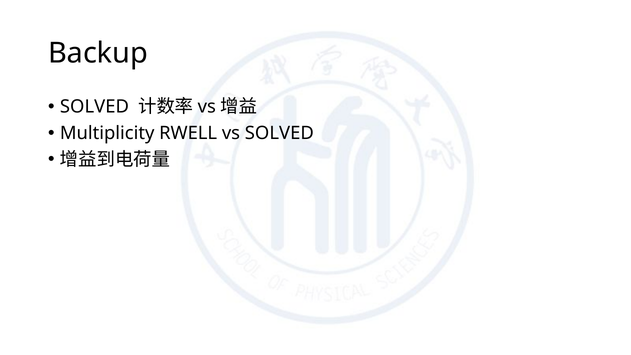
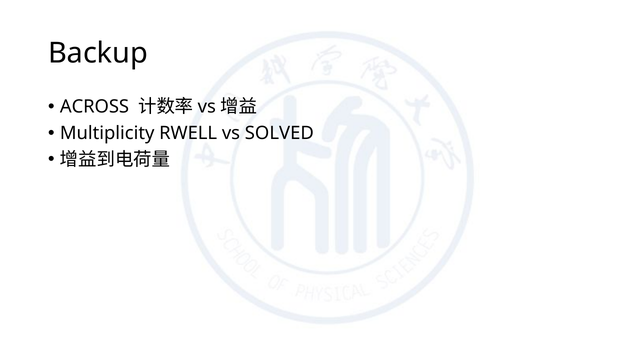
SOLVED at (94, 107): SOLVED -> ACROSS
